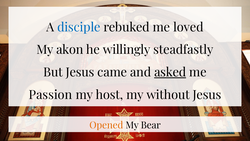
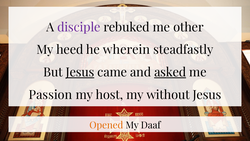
disciple colour: blue -> purple
loved: loved -> other
akon: akon -> heed
willingly: willingly -> wherein
Jesus at (80, 72) underline: none -> present
Bear: Bear -> Daaf
